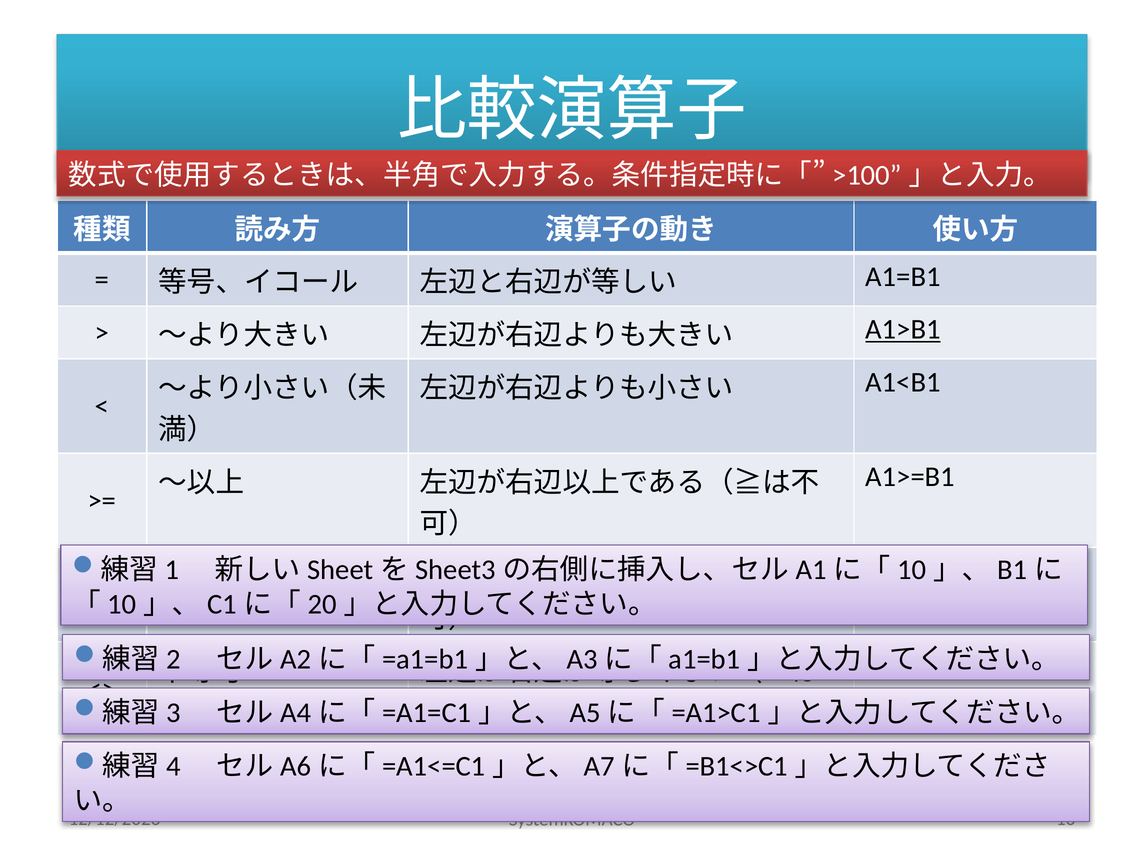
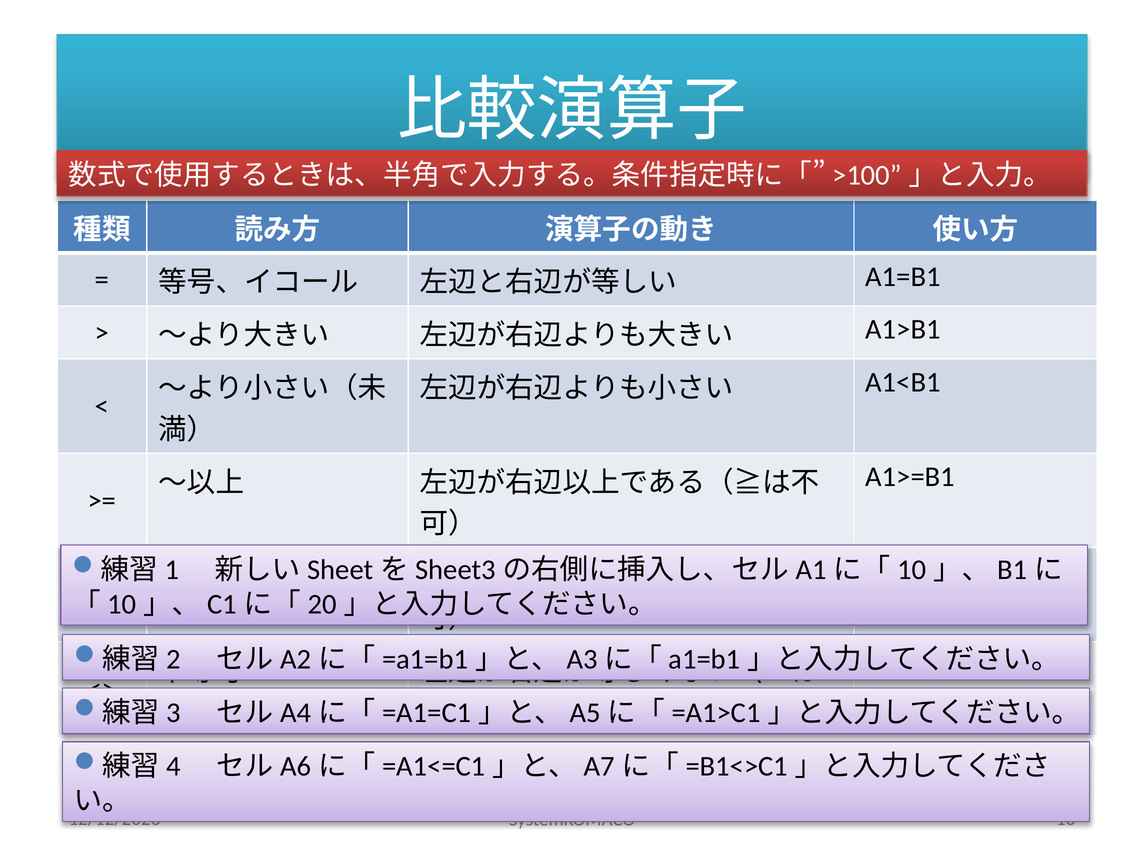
A1>B1 underline: present -> none
